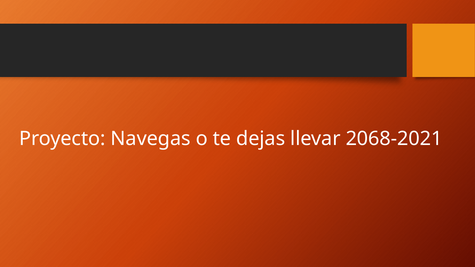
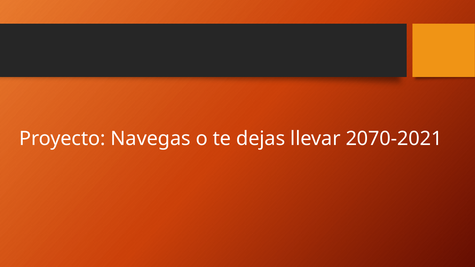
2068-2021: 2068-2021 -> 2070-2021
